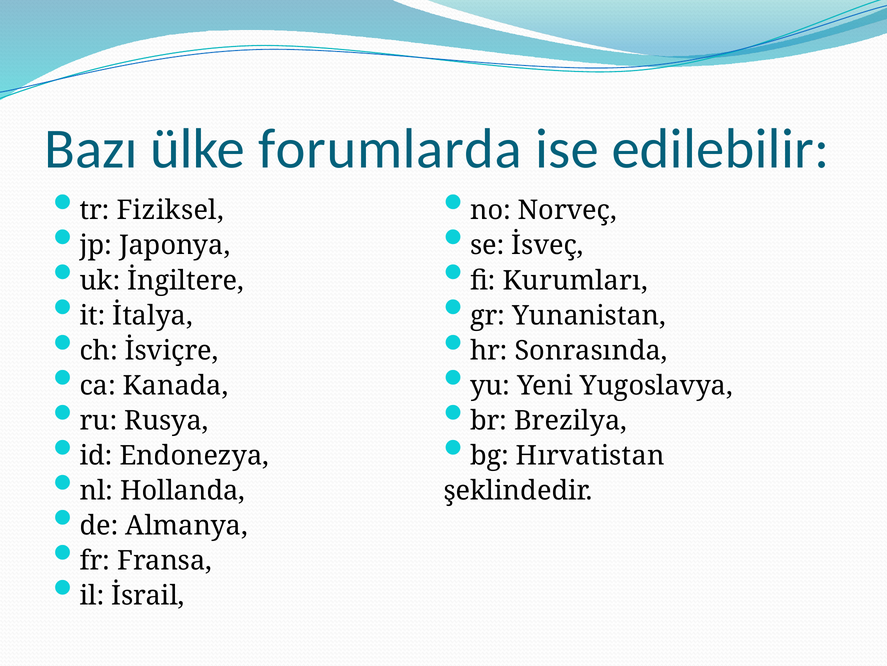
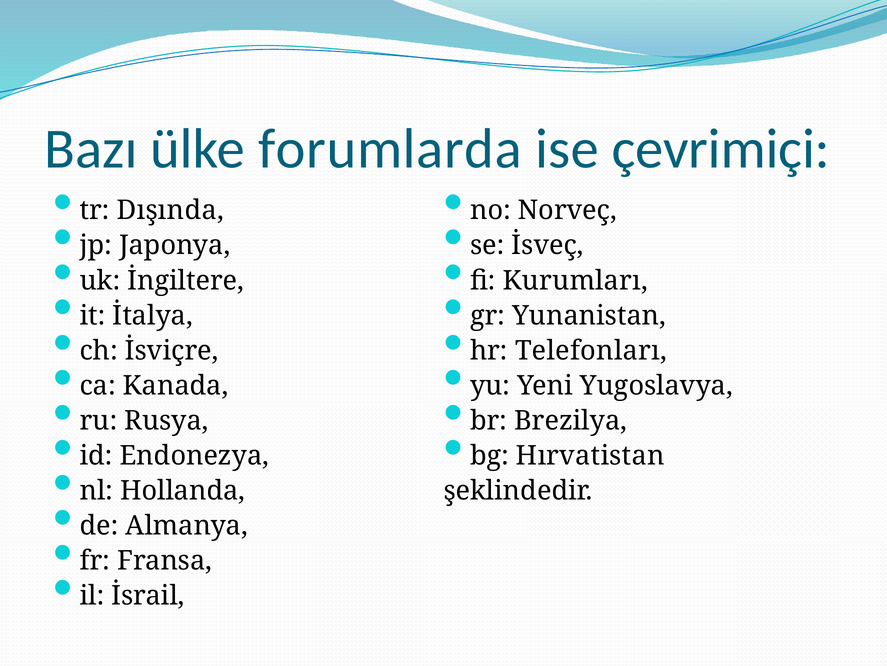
edilebilir: edilebilir -> çevrimiçi
Fiziksel: Fiziksel -> Dışında
Sonrasında: Sonrasında -> Telefonları
